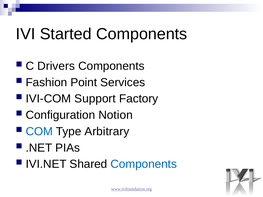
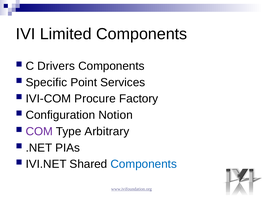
Started: Started -> Limited
Fashion: Fashion -> Specific
Support: Support -> Procure
COM colour: blue -> purple
